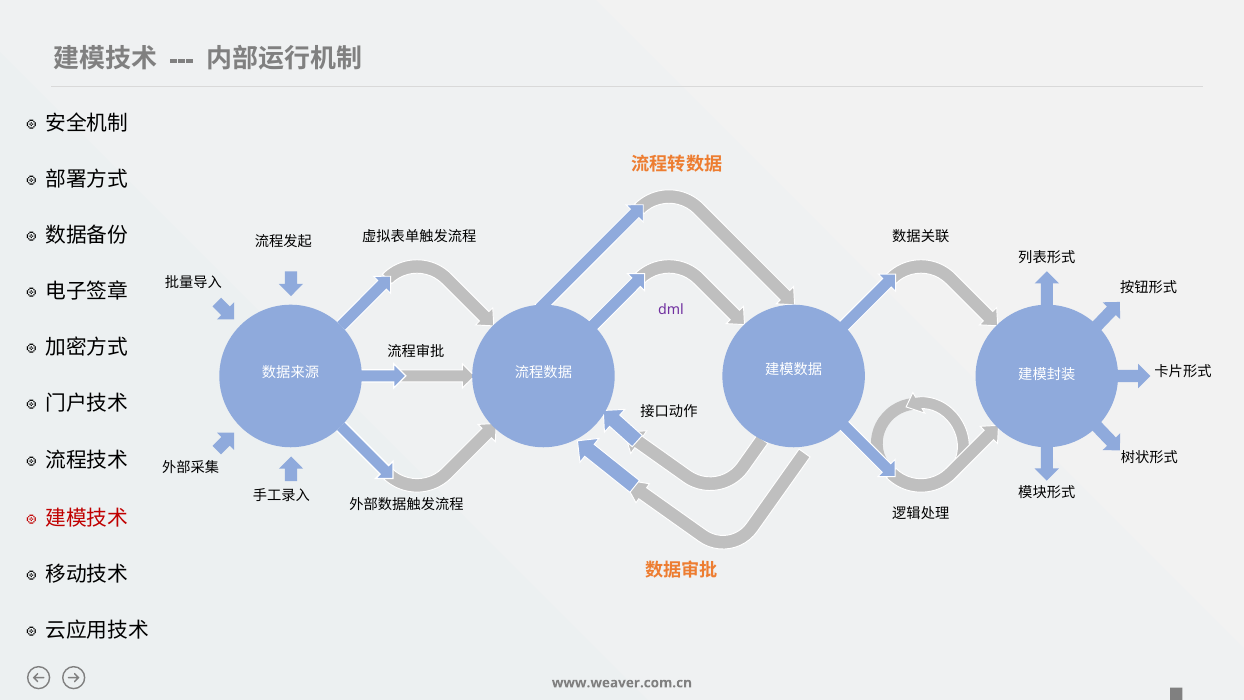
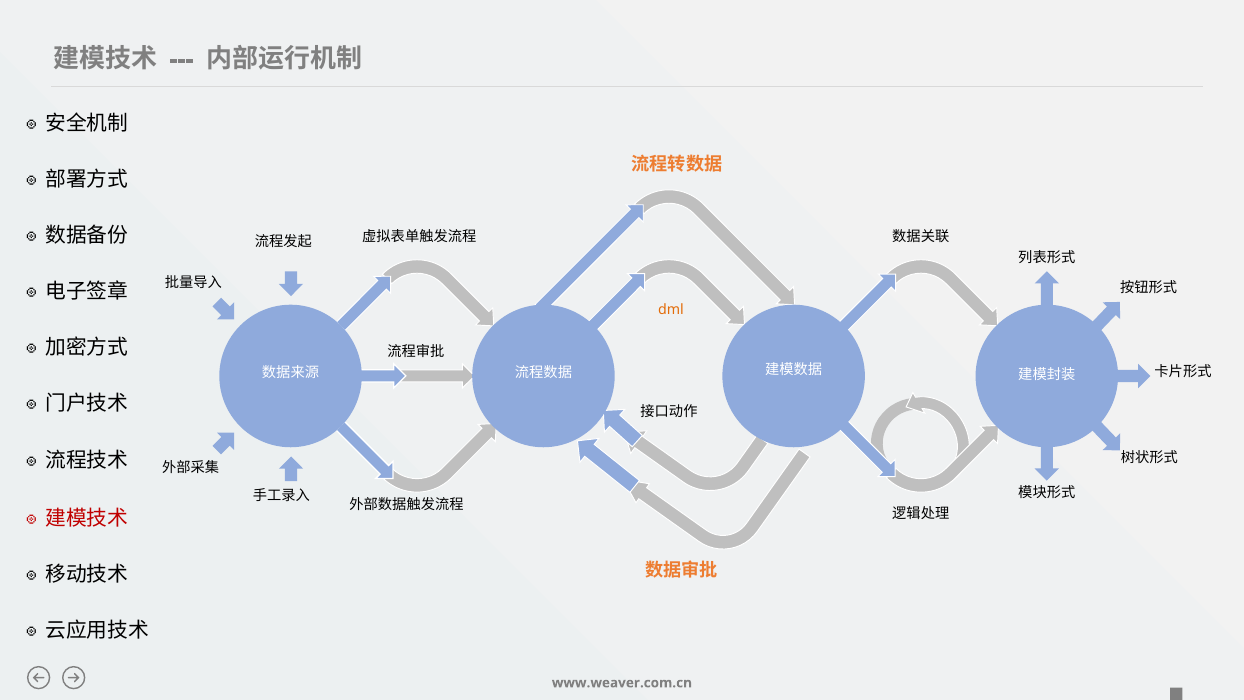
dml colour: purple -> orange
